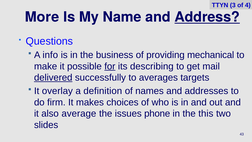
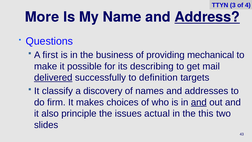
info: info -> first
for underline: present -> none
averages: averages -> definition
overlay: overlay -> classify
definition: definition -> discovery
and at (199, 102) underline: none -> present
average: average -> principle
phone: phone -> actual
